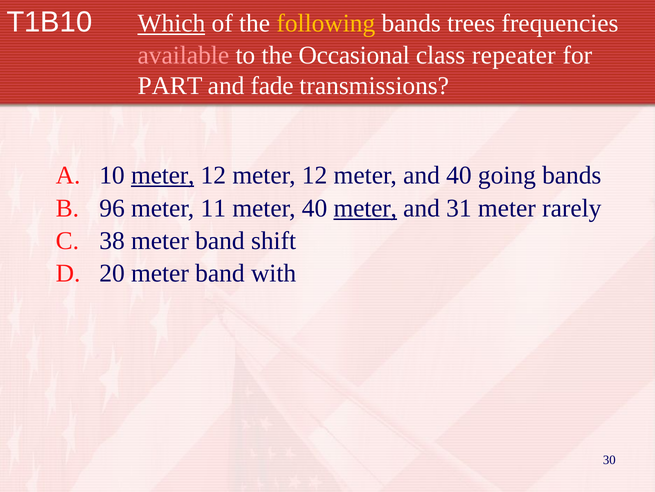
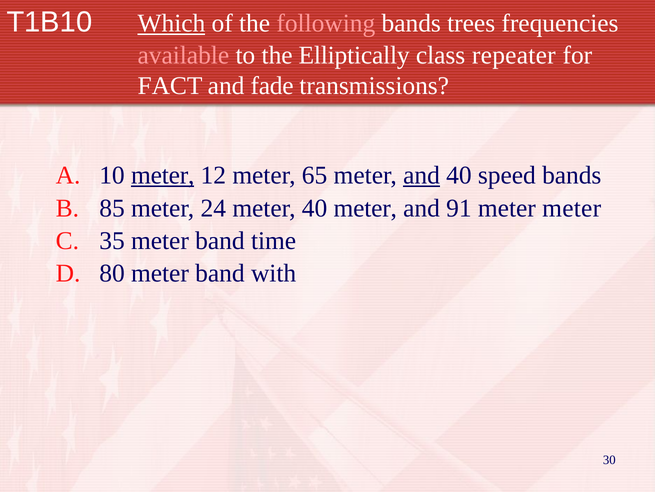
following colour: yellow -> pink
Occasional: Occasional -> Elliptically
PART: PART -> FACT
12 meter 12: 12 -> 65
and at (422, 175) underline: none -> present
going: going -> speed
96: 96 -> 85
11: 11 -> 24
meter at (365, 208) underline: present -> none
31: 31 -> 91
meter rarely: rarely -> meter
38: 38 -> 35
shift: shift -> time
20: 20 -> 80
